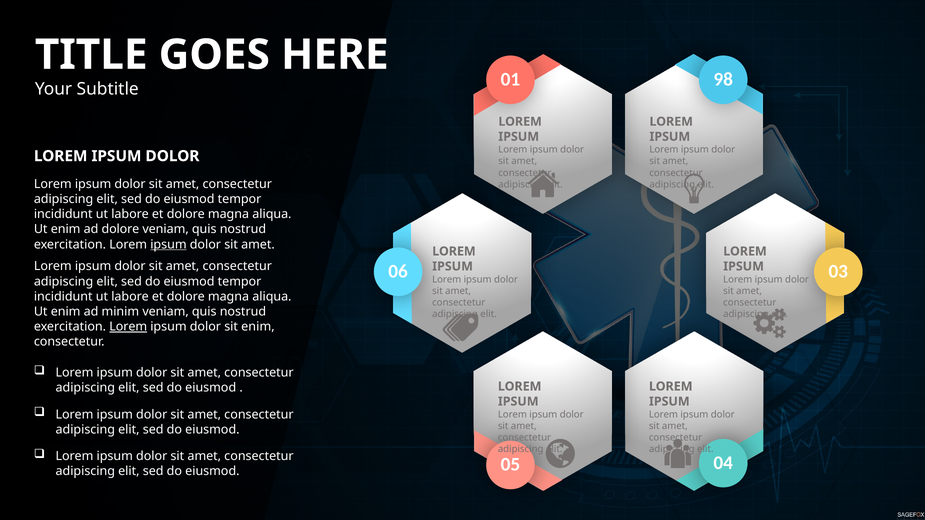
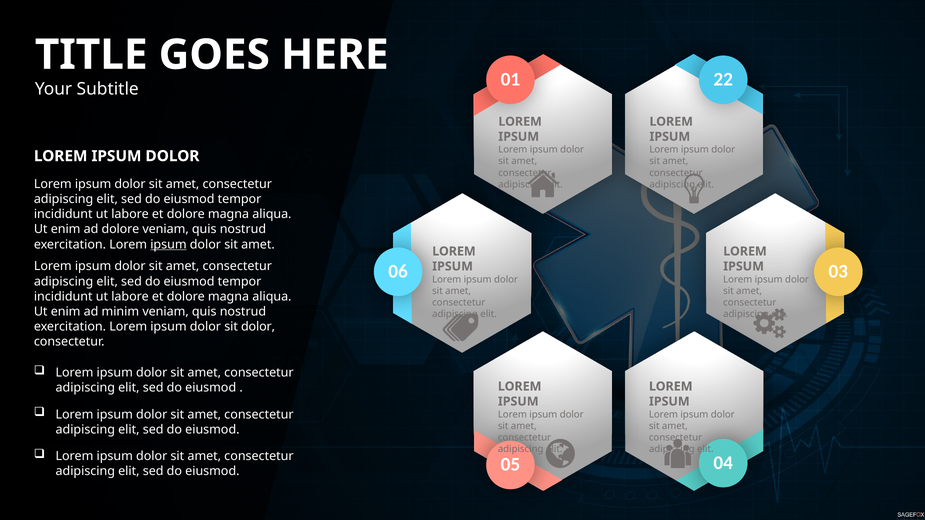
98: 98 -> 22
Lorem at (128, 327) underline: present -> none
sit enim: enim -> dolor
